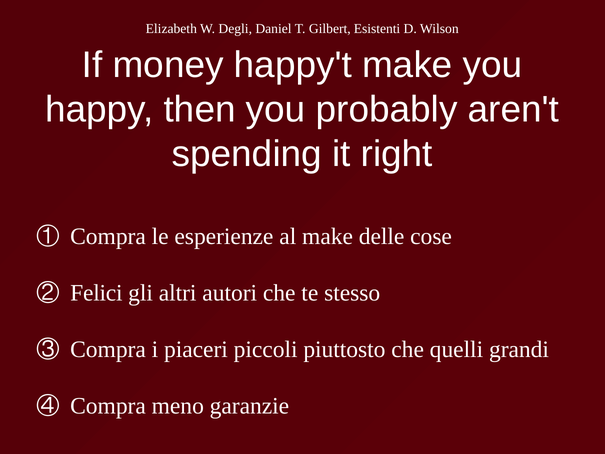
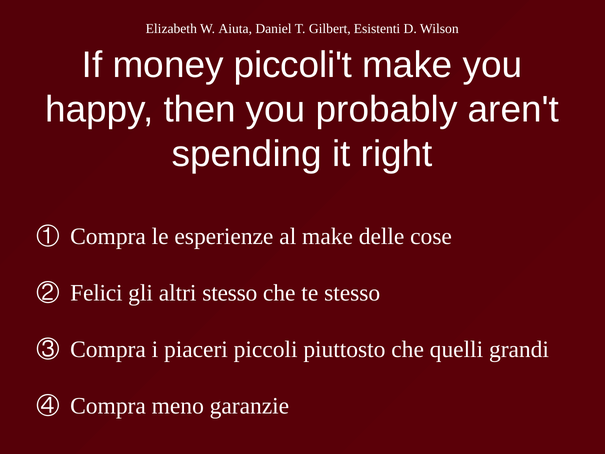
Degli: Degli -> Aiuta
happy't: happy't -> piccoli't
altri autori: autori -> stesso
